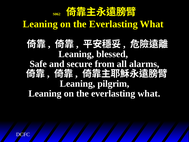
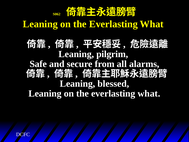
blessed: blessed -> pilgrim
pilgrim: pilgrim -> blessed
